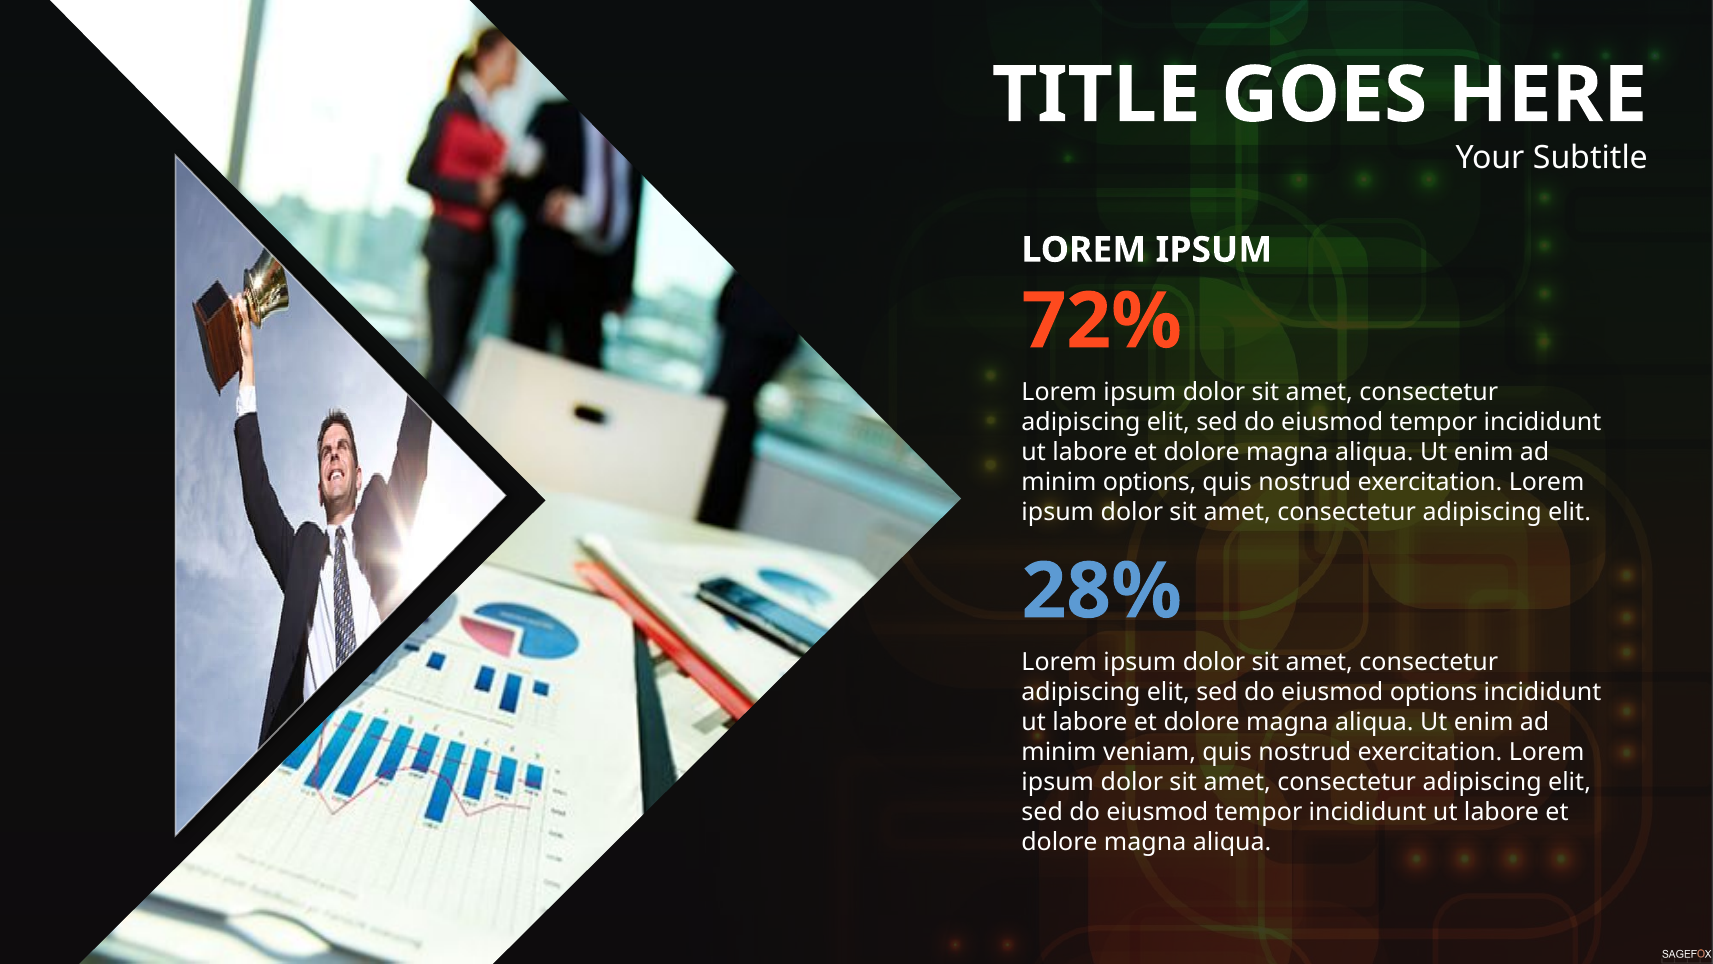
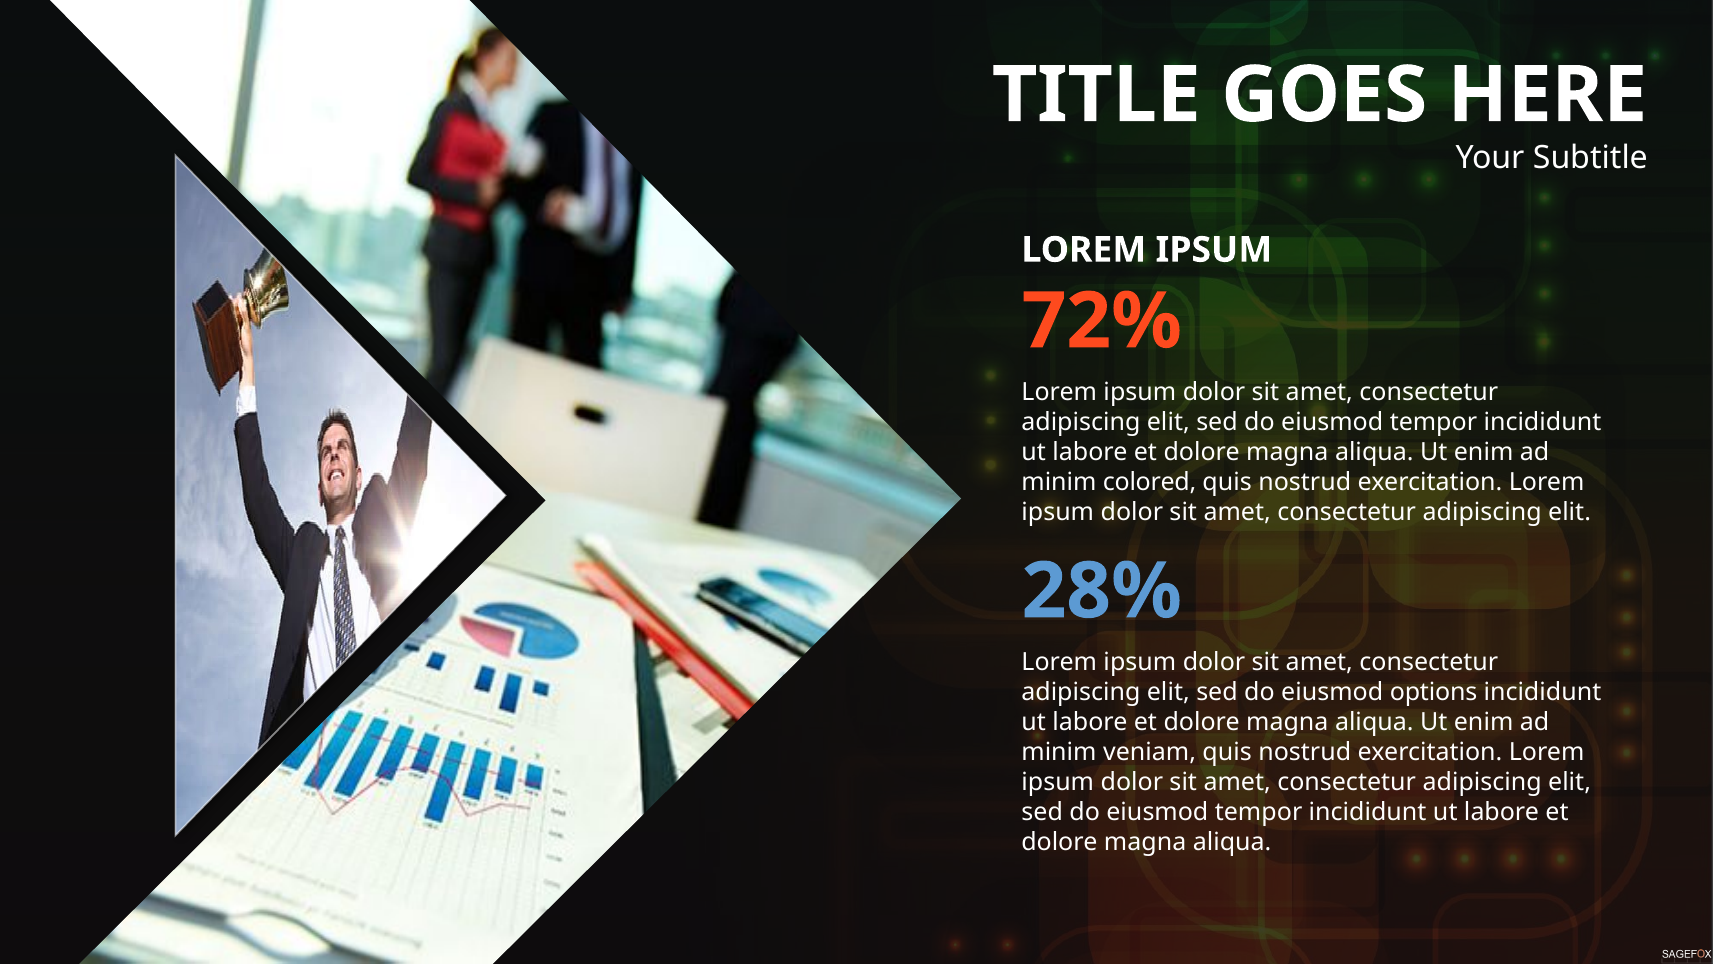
minim options: options -> colored
